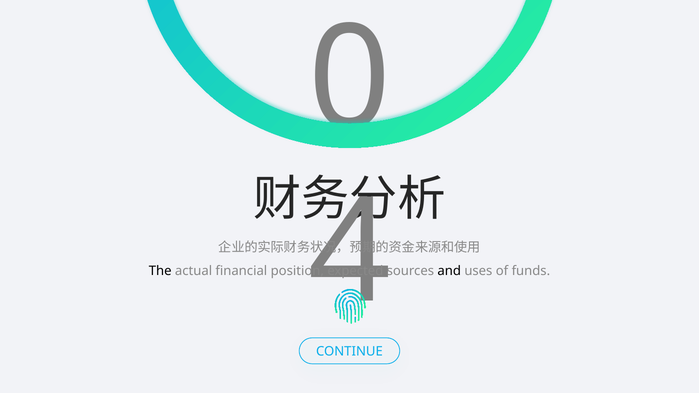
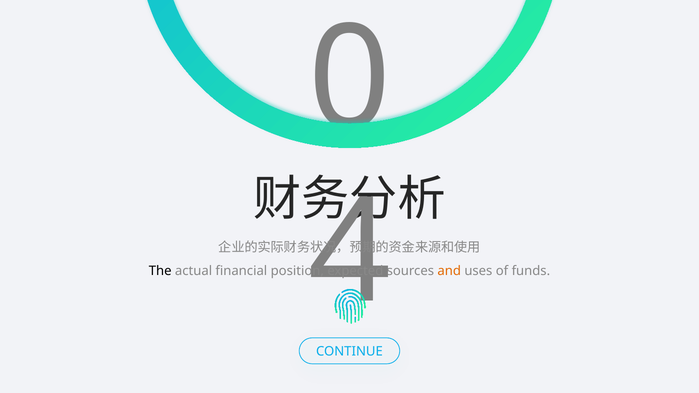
and colour: black -> orange
